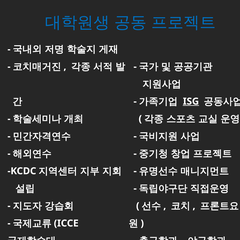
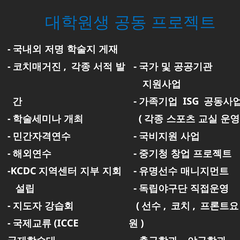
ISG underline: present -> none
